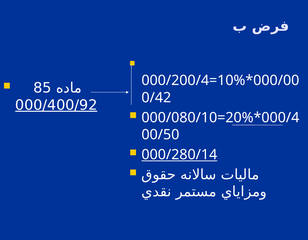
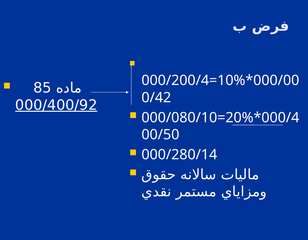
000/280/14 underline: present -> none
